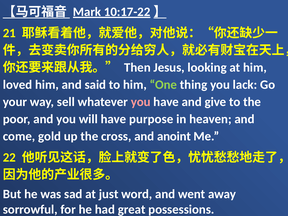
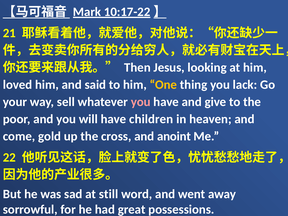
One colour: light green -> yellow
purpose: purpose -> children
just: just -> still
